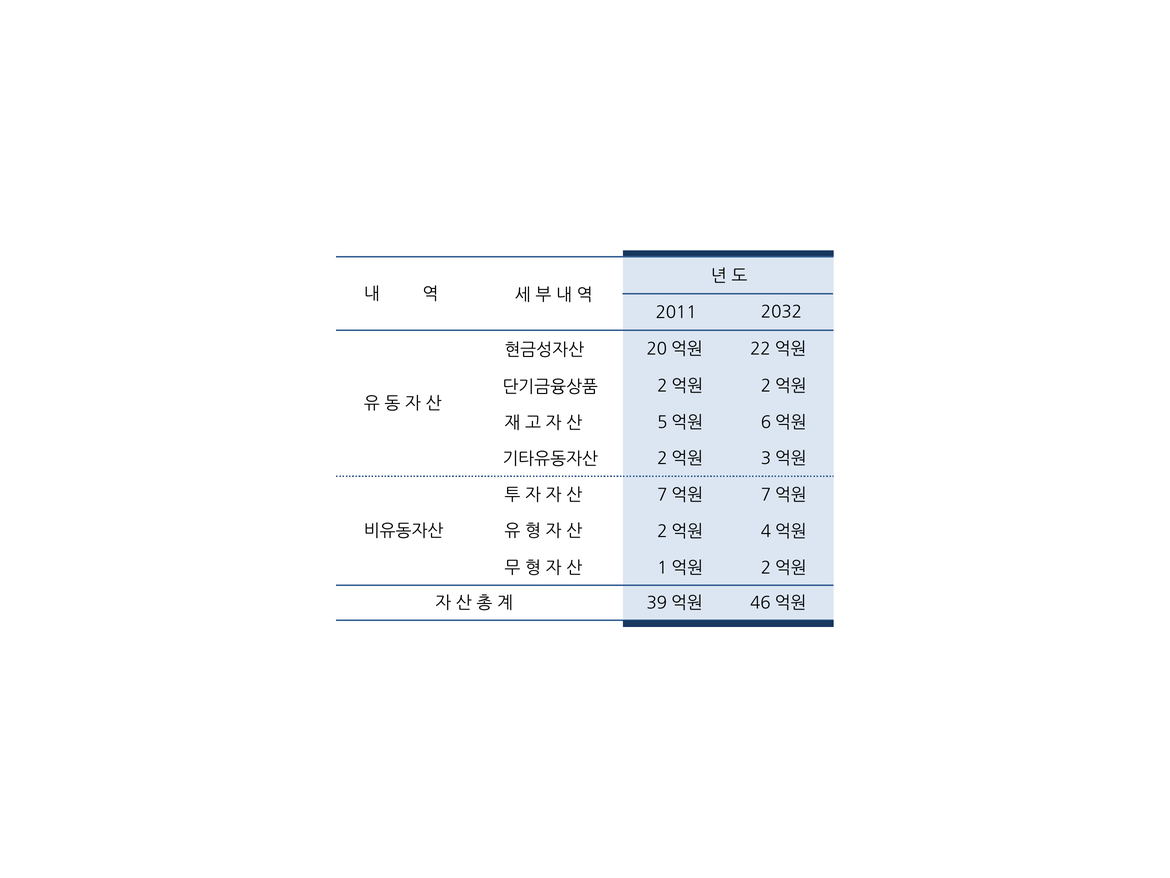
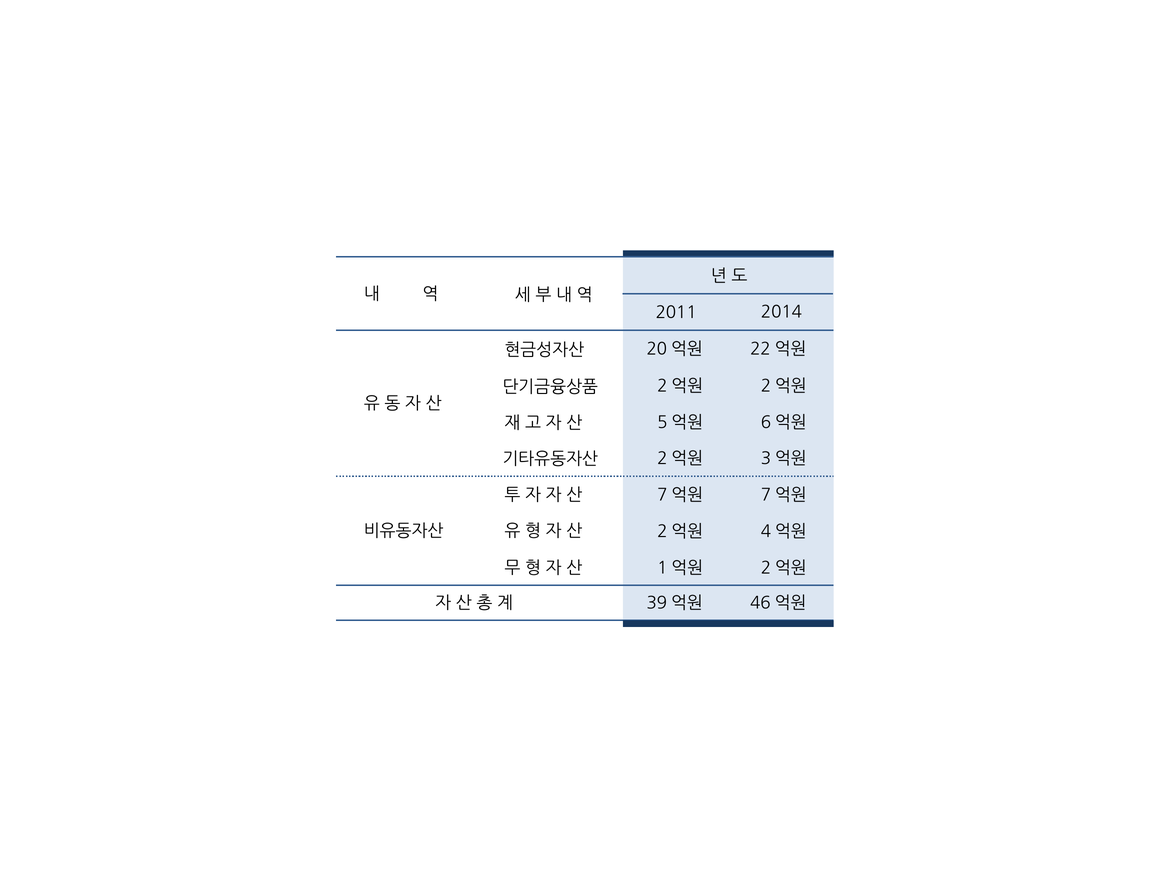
2032: 2032 -> 2014
